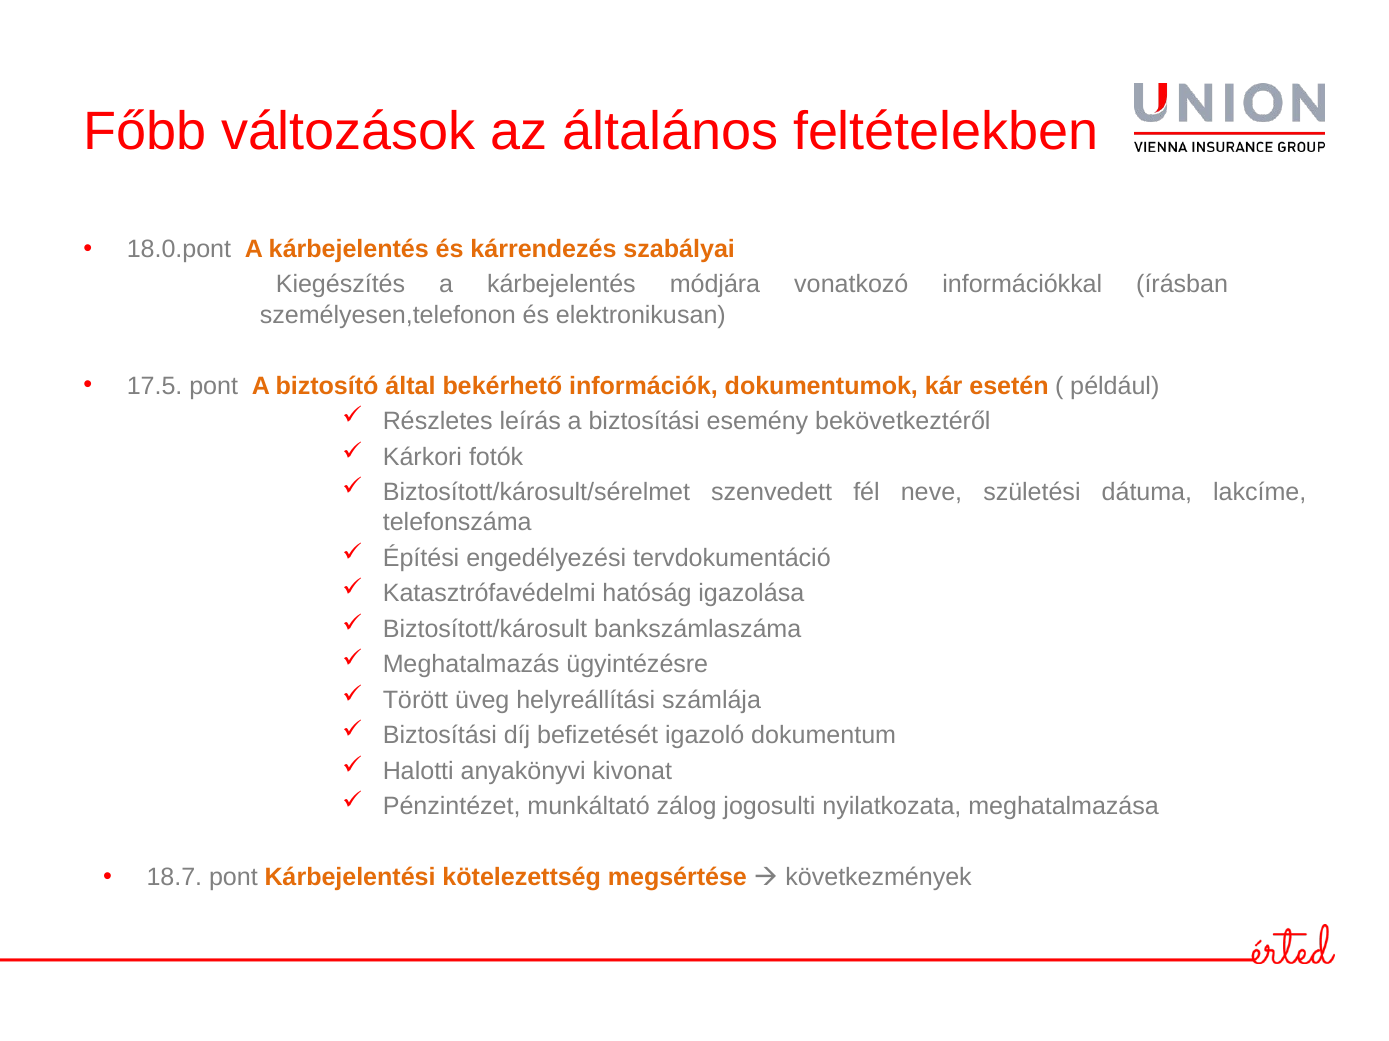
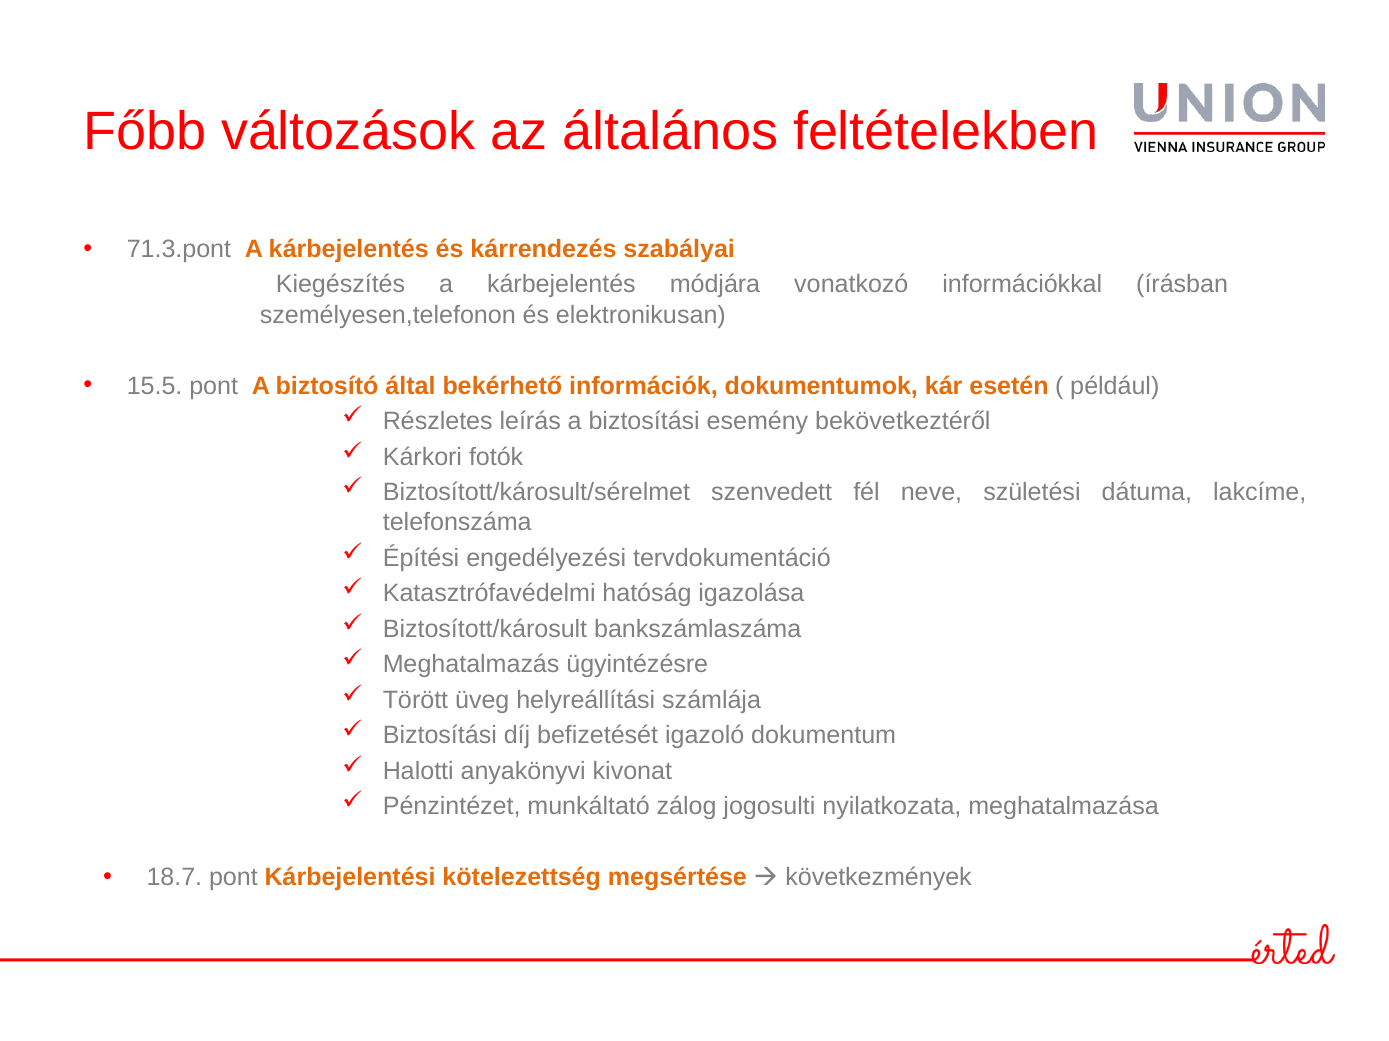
18.0.pont: 18.0.pont -> 71.3.pont
17.5: 17.5 -> 15.5
